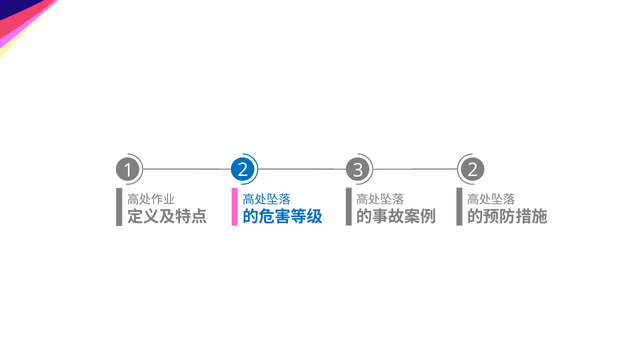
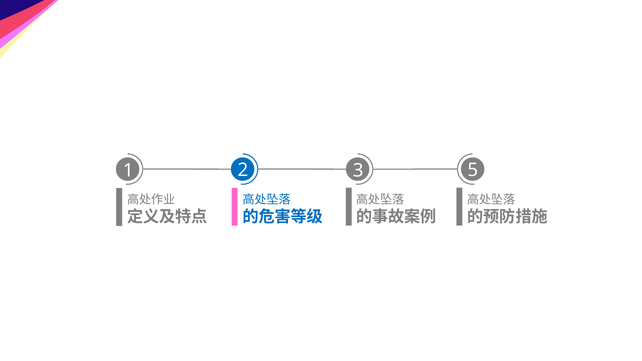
3 2: 2 -> 5
